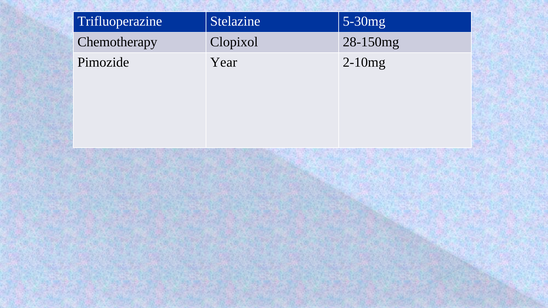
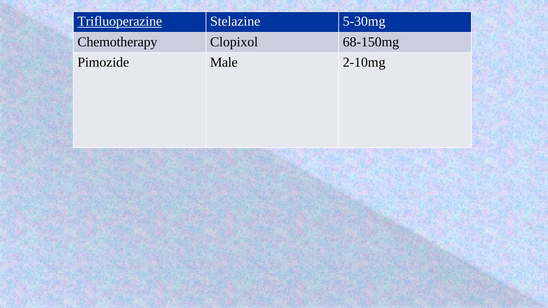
Trifluoperazine underline: none -> present
28-150mg: 28-150mg -> 68-150mg
Year: Year -> Male
